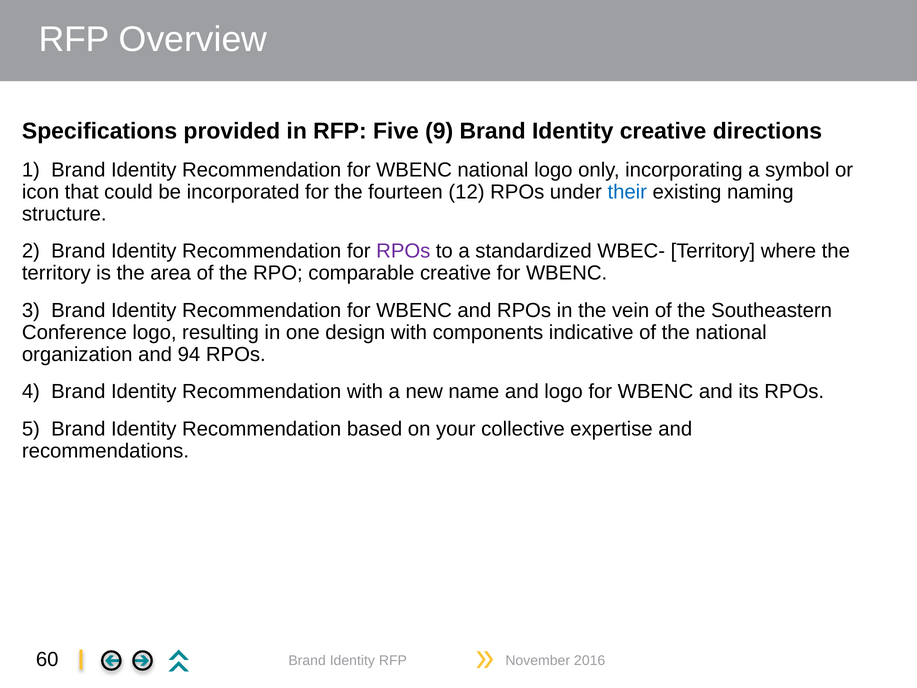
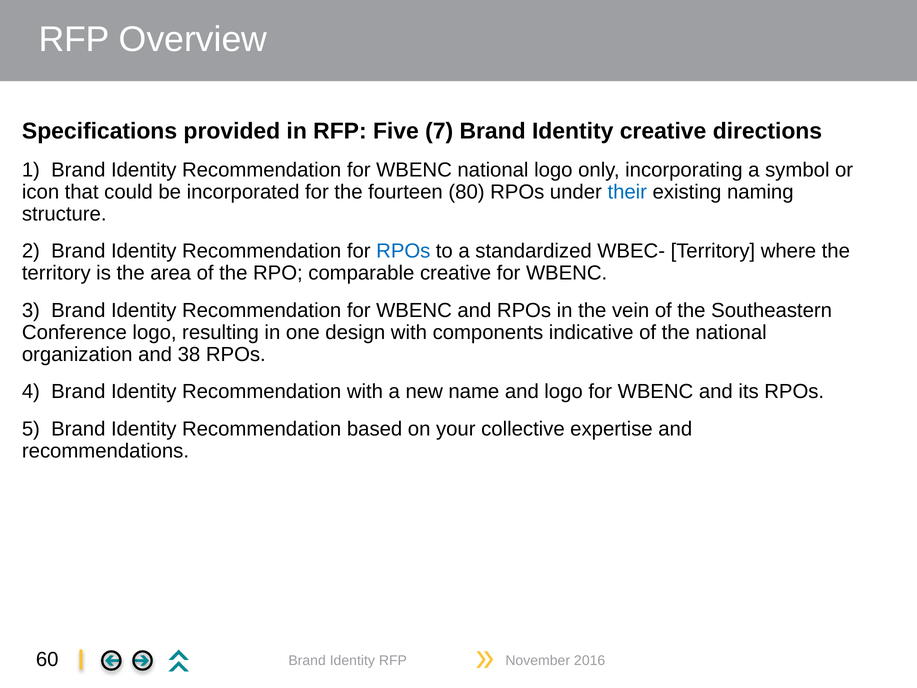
9: 9 -> 7
12: 12 -> 80
RPOs at (403, 251) colour: purple -> blue
94: 94 -> 38
